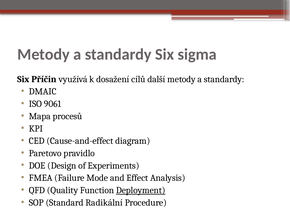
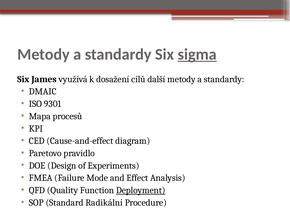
sigma underline: none -> present
Příčin: Příčin -> James
9061: 9061 -> 9301
